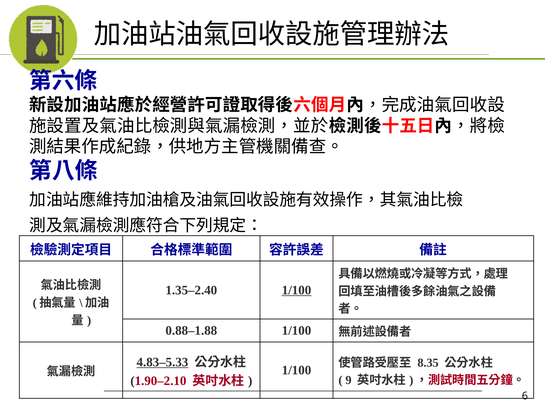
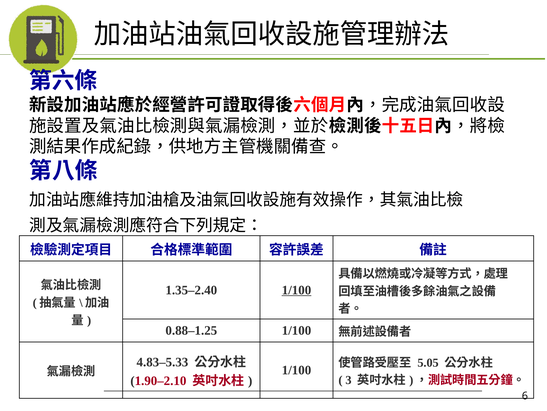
0.88–1.88: 0.88–1.88 -> 0.88–1.25
4.83–5.33 underline: present -> none
8.35: 8.35 -> 5.05
9: 9 -> 3
